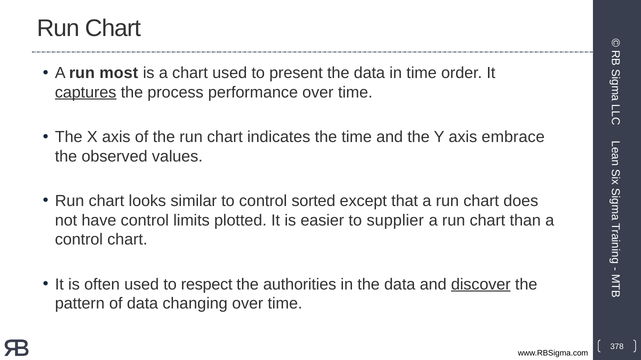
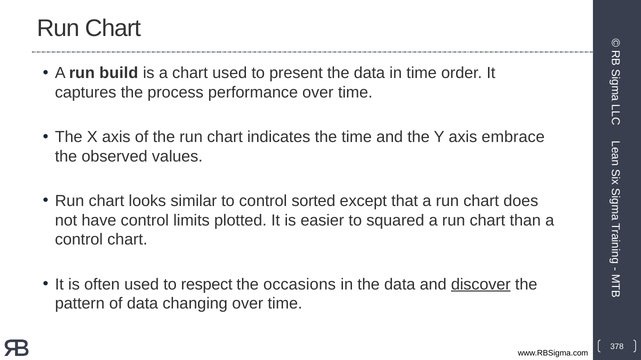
most: most -> build
captures underline: present -> none
supplier: supplier -> squared
authorities: authorities -> occasions
